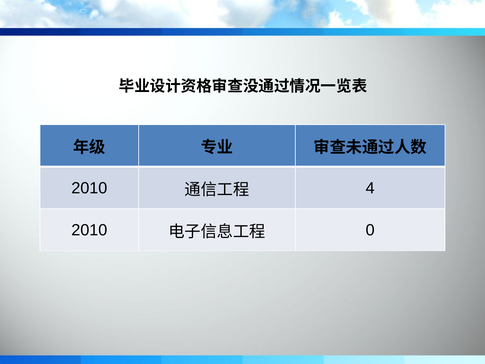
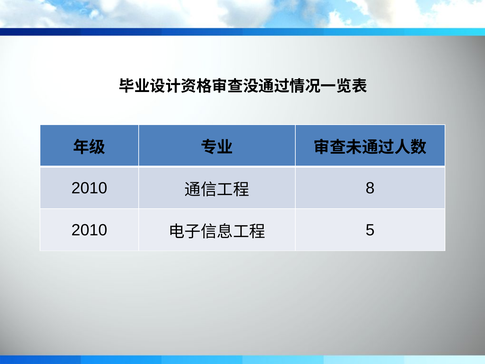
4: 4 -> 8
0: 0 -> 5
